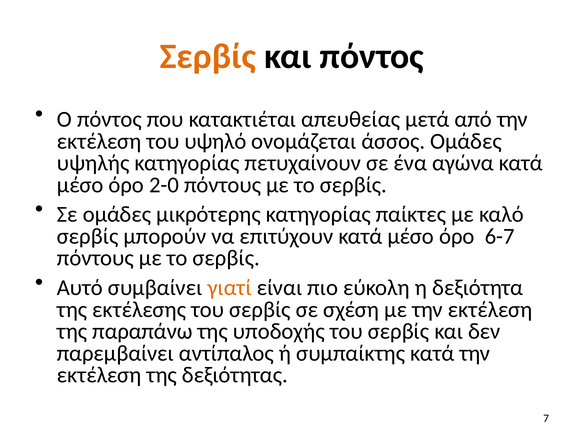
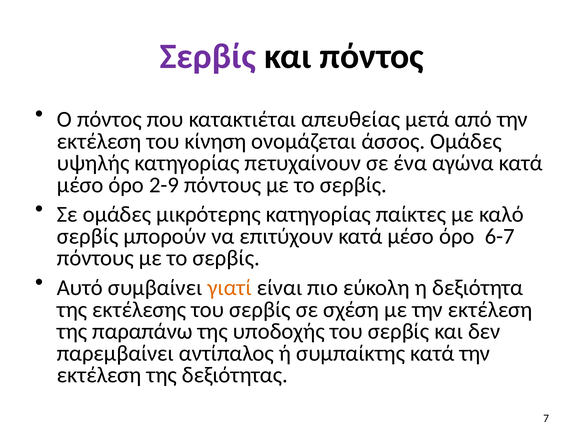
Σερβίς at (208, 57) colour: orange -> purple
υψηλό: υψηλό -> κίνηση
2-0: 2-0 -> 2-9
